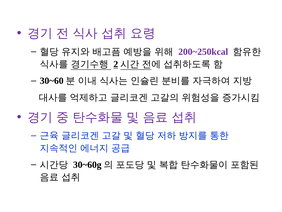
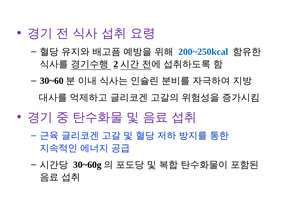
200~250kcal colour: purple -> blue
